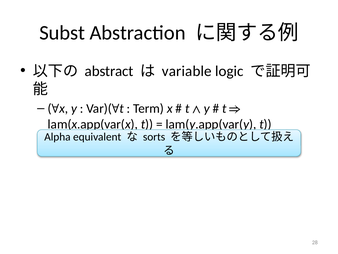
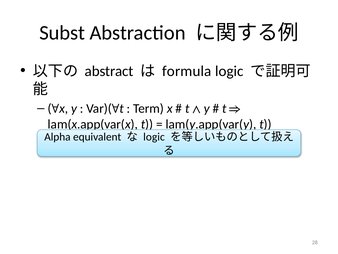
variable: variable -> formula
sorts at (154, 137): sorts -> logic
